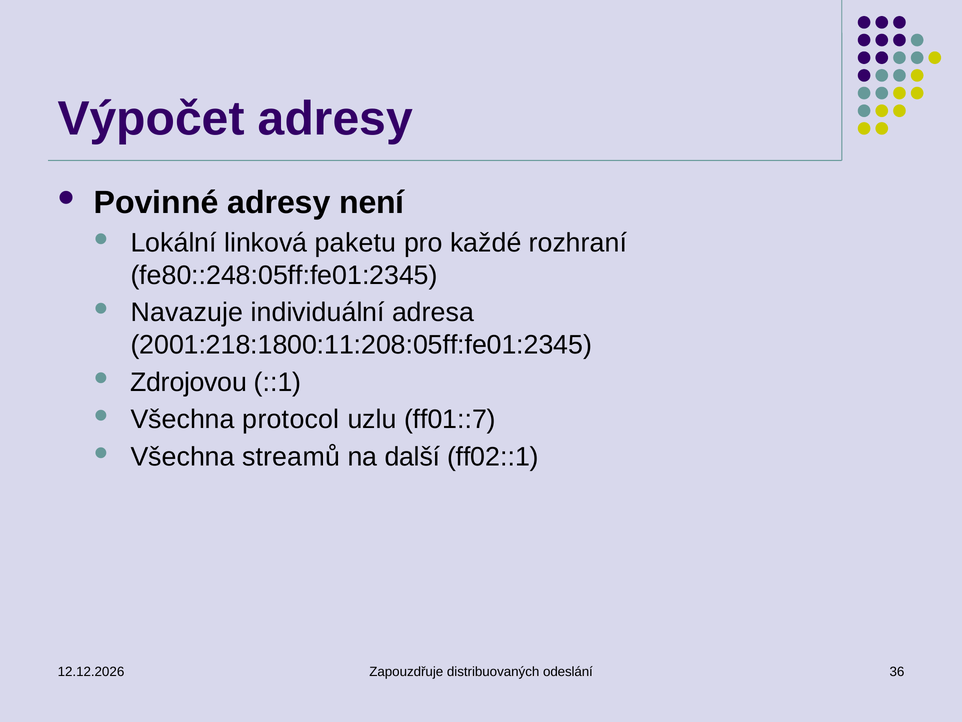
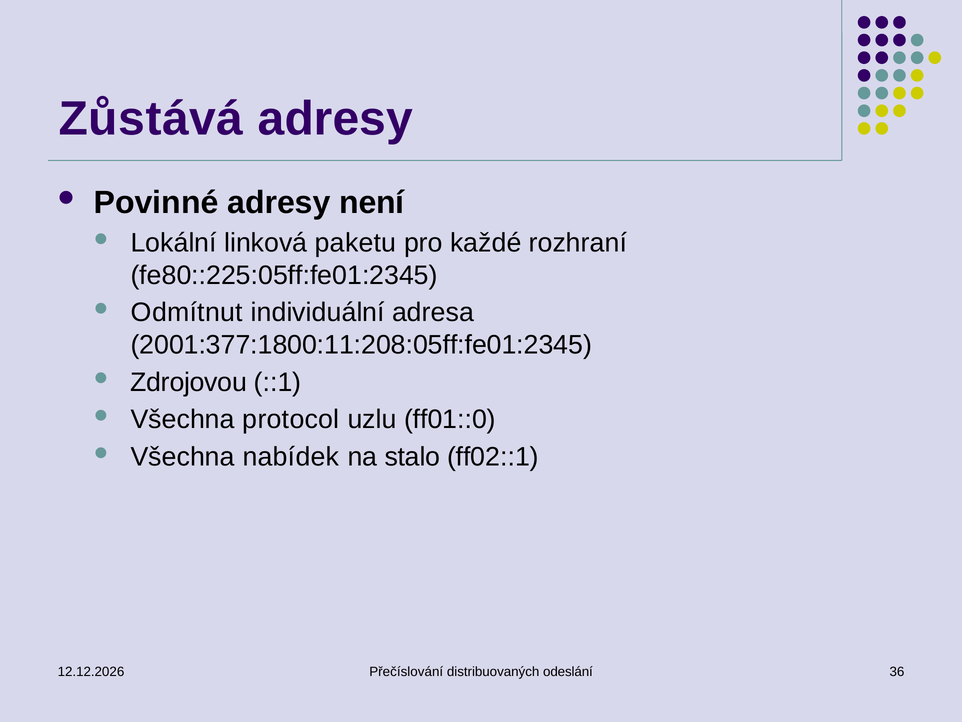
Výpočet: Výpočet -> Zůstává
fe80::248:05ff:fe01:2345: fe80::248:05ff:fe01:2345 -> fe80::225:05ff:fe01:2345
Navazuje: Navazuje -> Odmítnut
2001:218:1800:11:208:05ff:fe01:2345: 2001:218:1800:11:208:05ff:fe01:2345 -> 2001:377:1800:11:208:05ff:fe01:2345
ff01::7: ff01::7 -> ff01::0
streamů: streamů -> nabídek
další: další -> stalo
Zapouzdřuje: Zapouzdřuje -> Přečíslování
